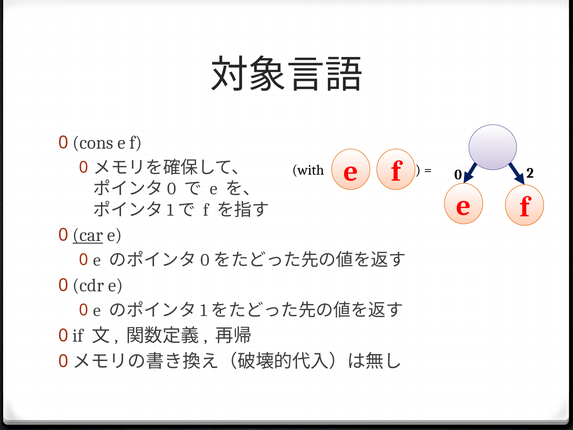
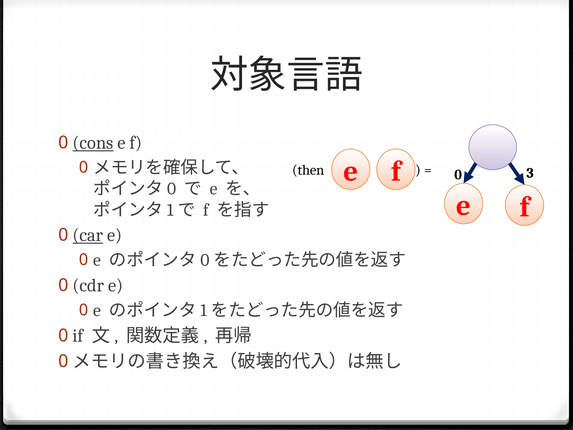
cons underline: none -> present
with: with -> then
2: 2 -> 3
